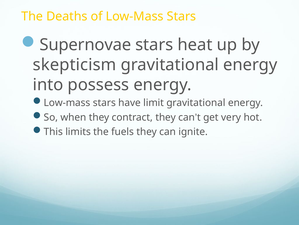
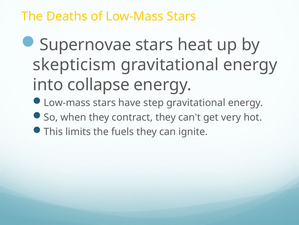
possess: possess -> collapse
limit: limit -> step
